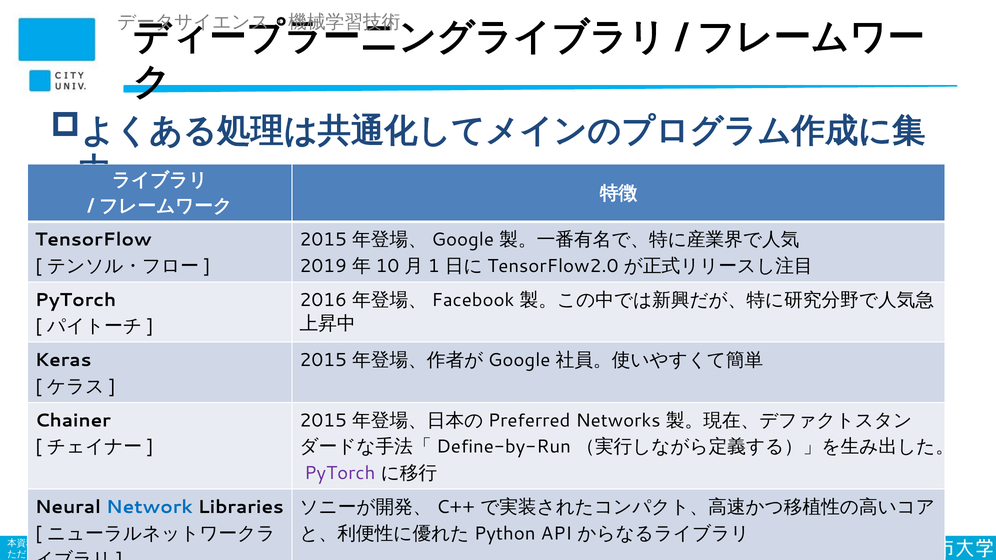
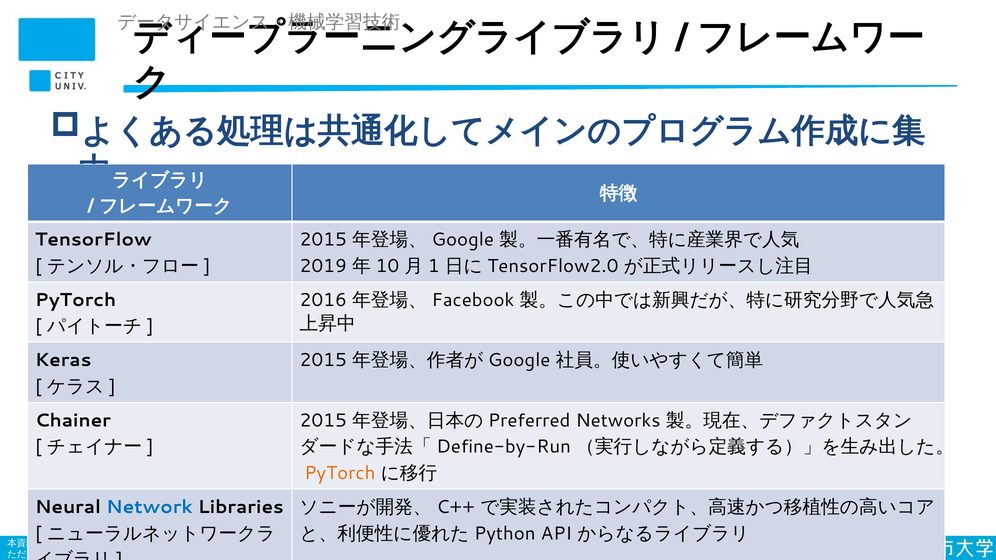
PyTorch at (340, 473) colour: purple -> orange
